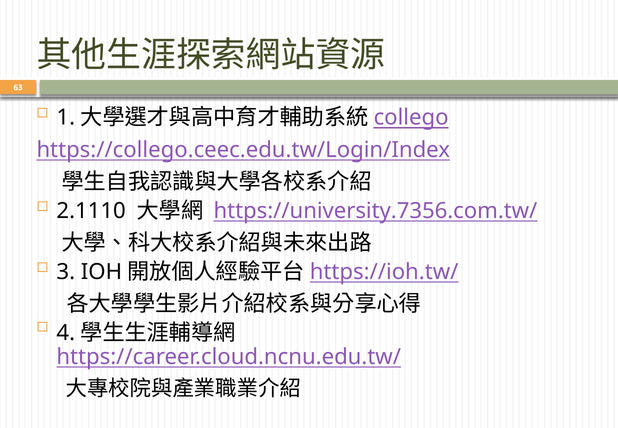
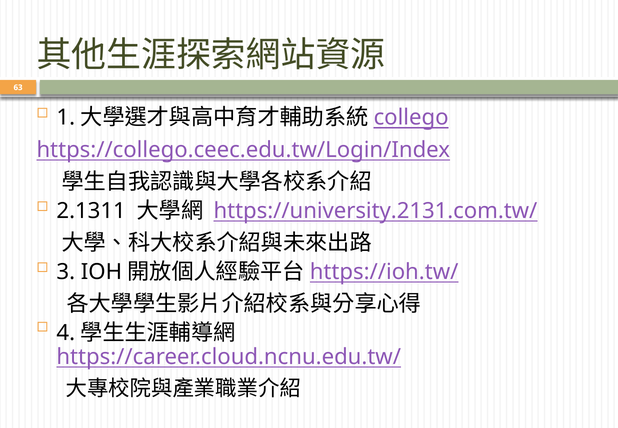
2.1110: 2.1110 -> 2.1311
https://university.7356.com.tw/: https://university.7356.com.tw/ -> https://university.2131.com.tw/
